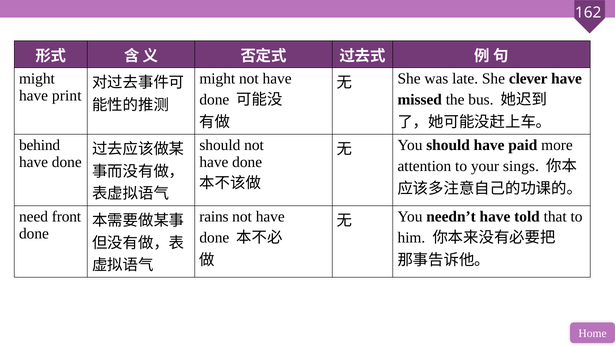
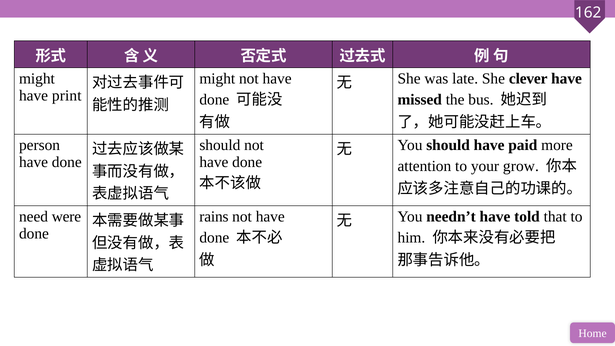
behind: behind -> person
sings: sings -> grow
front: front -> were
